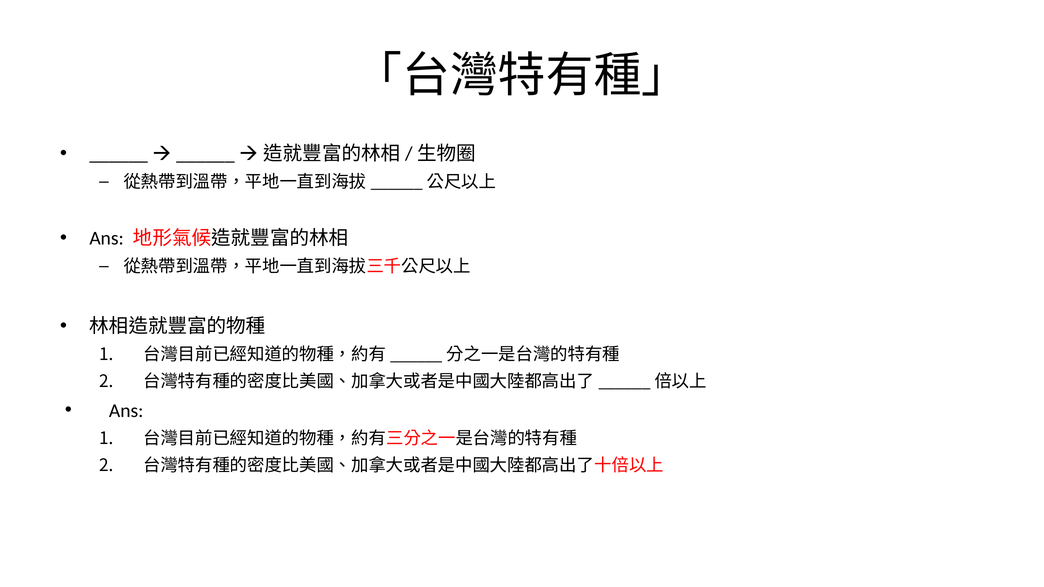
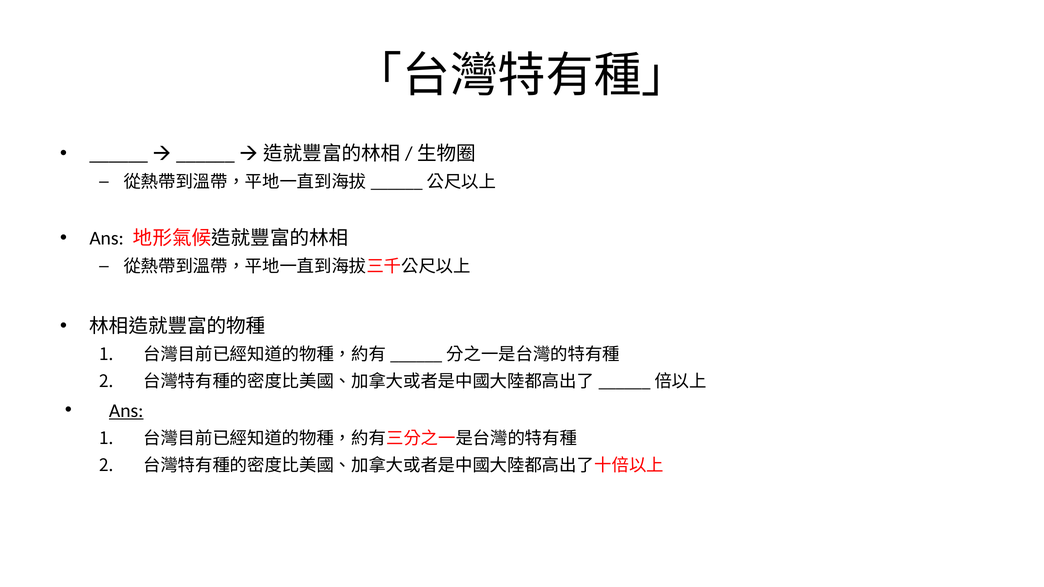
Ans at (126, 411) underline: none -> present
